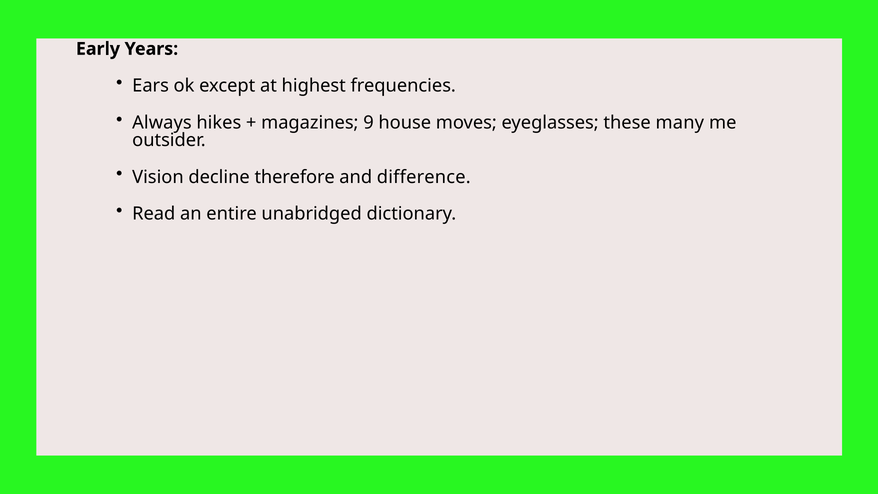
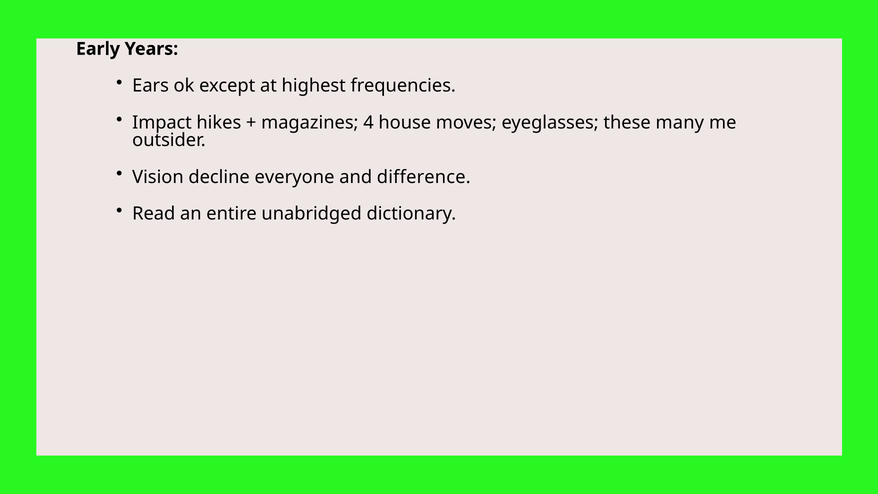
Always: Always -> Impact
9: 9 -> 4
therefore: therefore -> everyone
